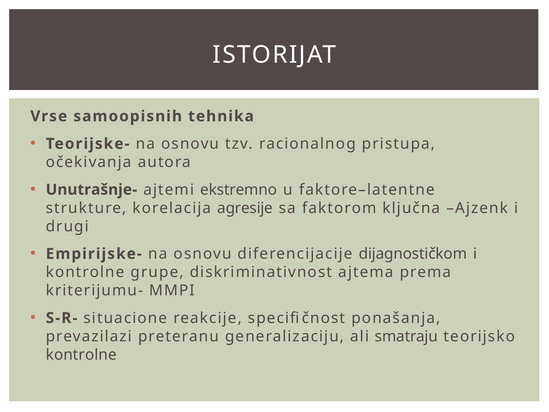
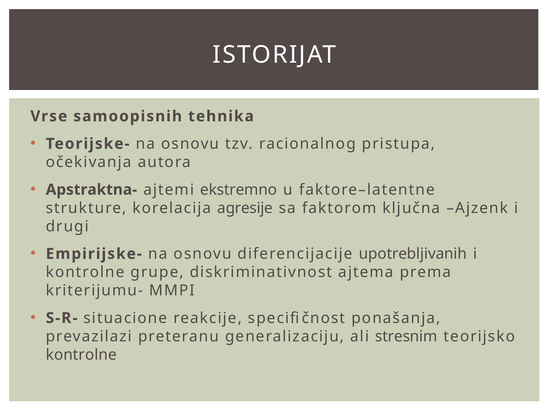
Unutrašnje-: Unutrašnje- -> Apstraktna-
dijagnostičkom: dijagnostičkom -> upotrebljivanih
smatraju: smatraju -> stresnim
